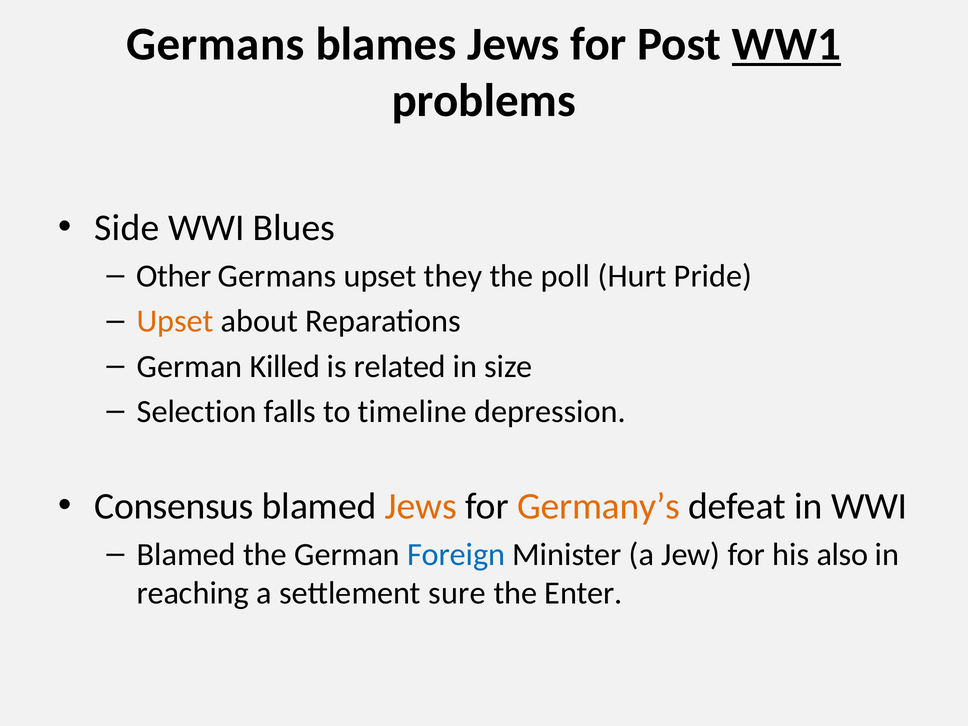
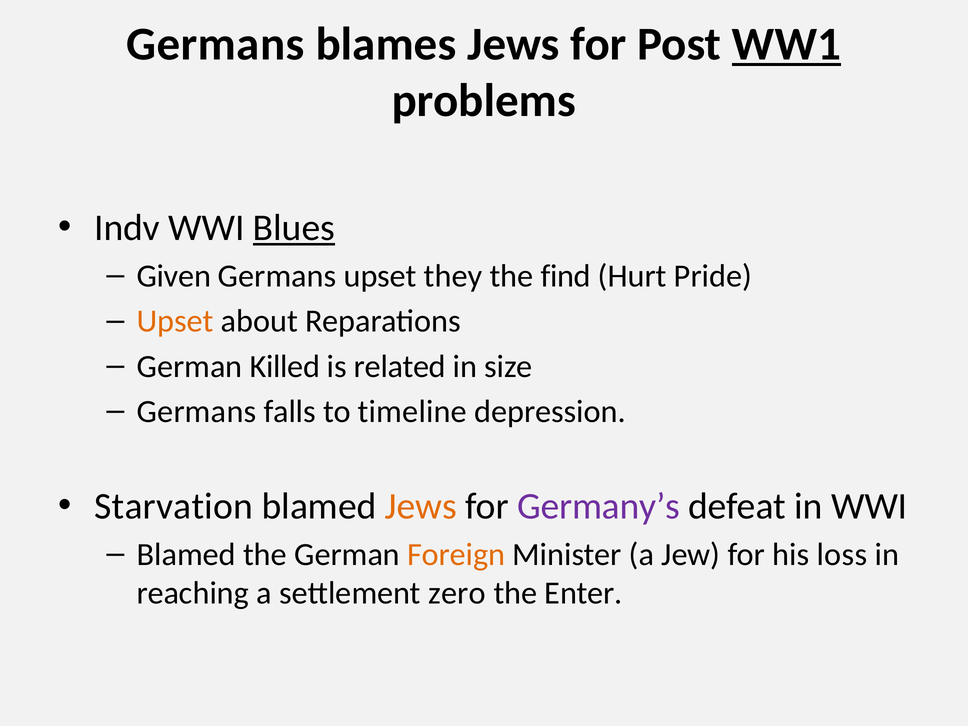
Side: Side -> Indv
Blues underline: none -> present
Other: Other -> Given
poll: poll -> find
Selection at (197, 412): Selection -> Germans
Consensus: Consensus -> Starvation
Germany’s colour: orange -> purple
Foreign colour: blue -> orange
also: also -> loss
sure: sure -> zero
